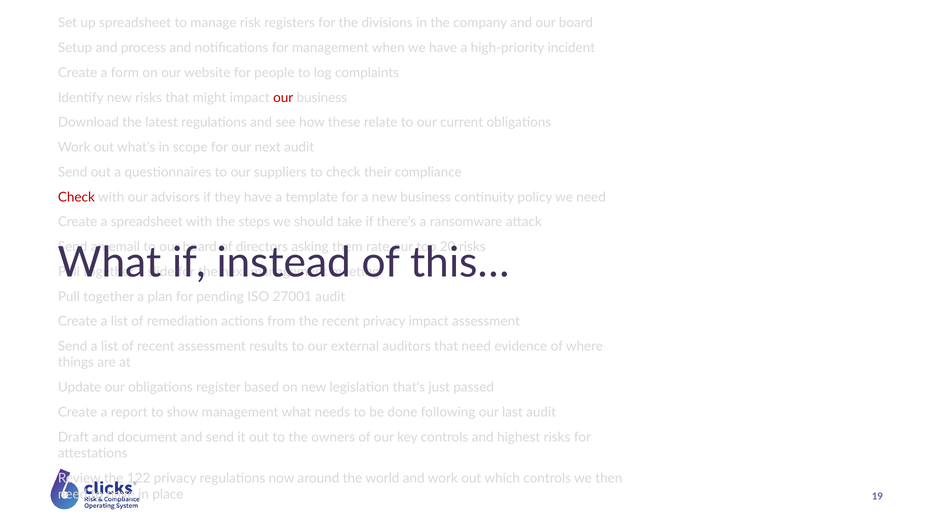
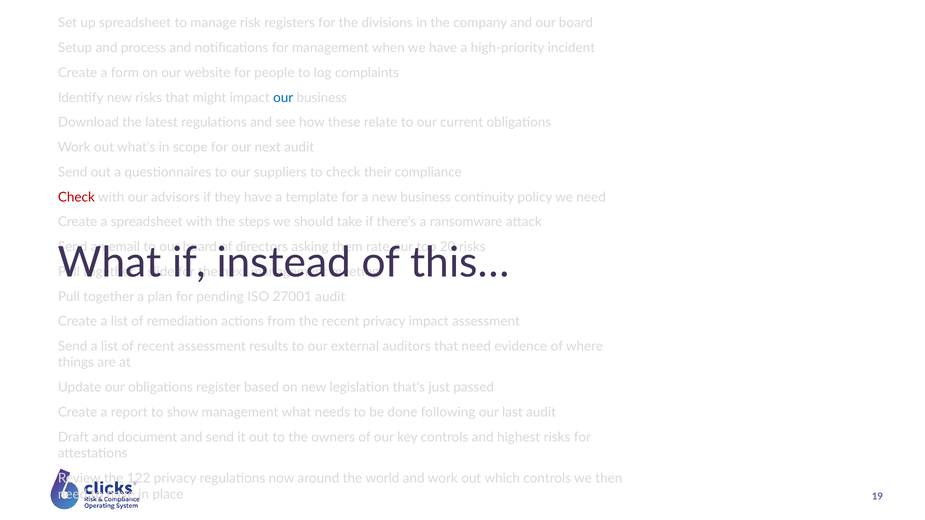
our at (283, 98) colour: red -> blue
